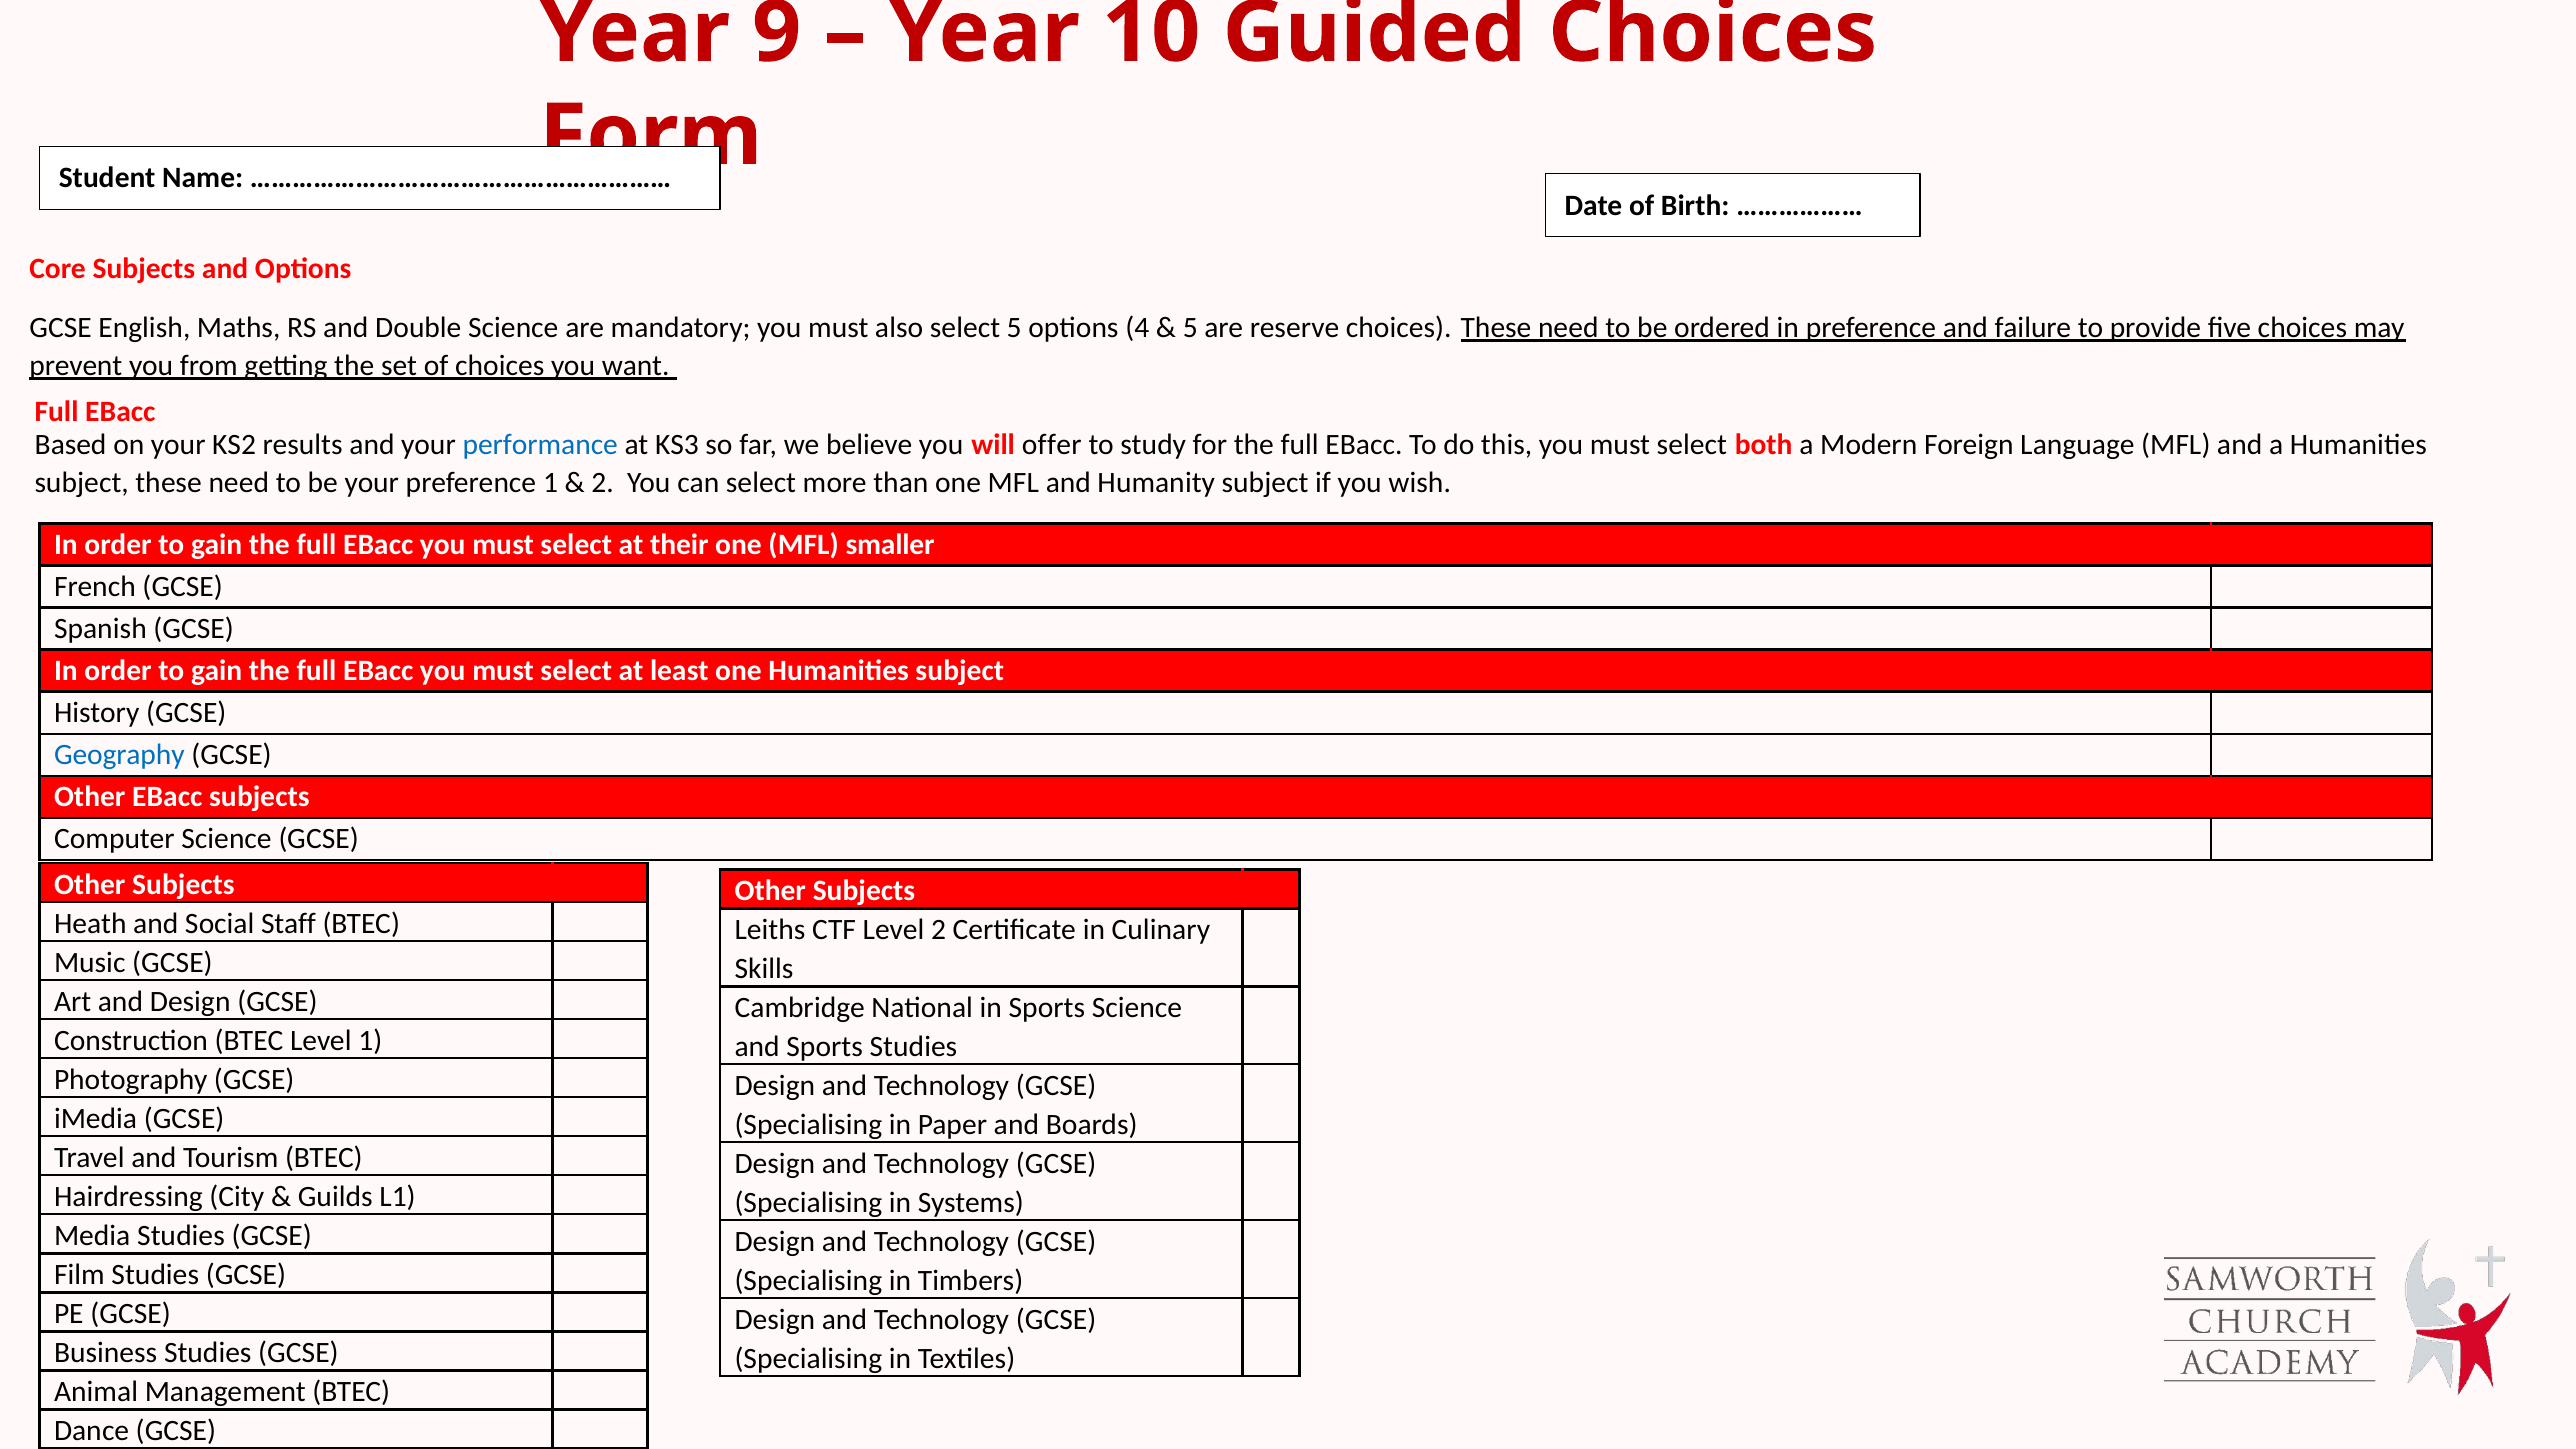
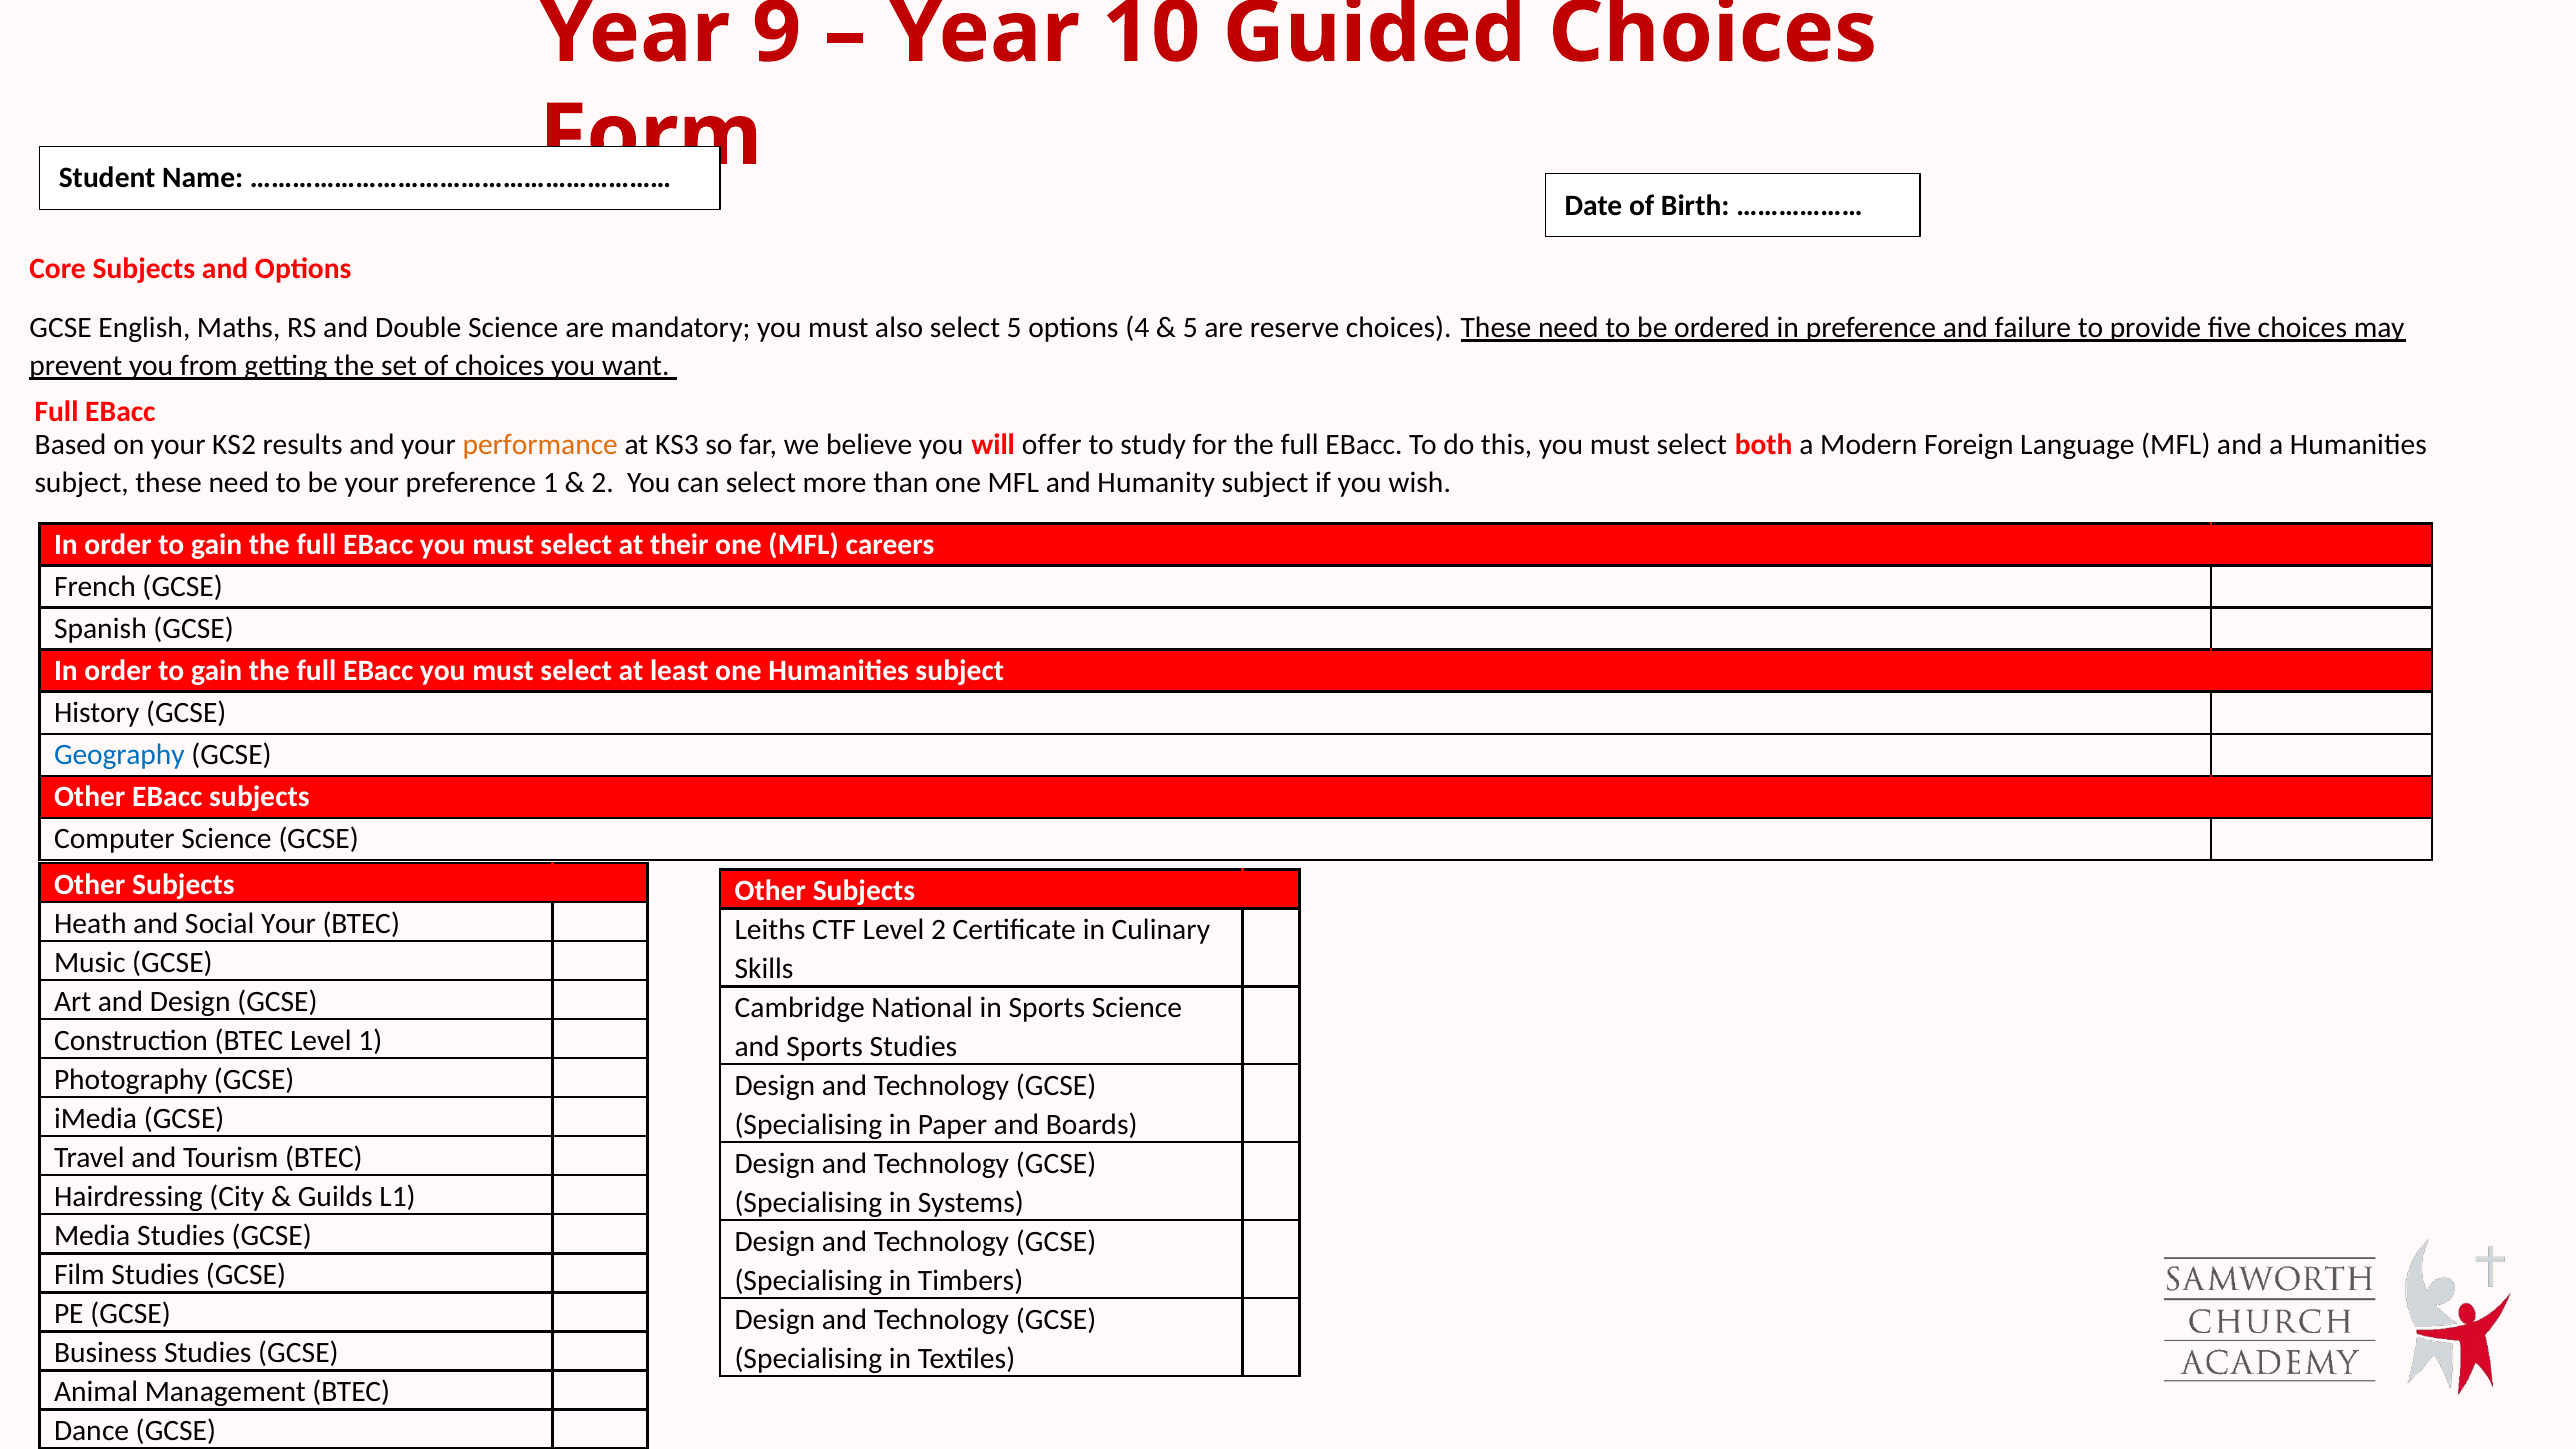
performance colour: blue -> orange
smaller: smaller -> careers
Social Staff: Staff -> Your
